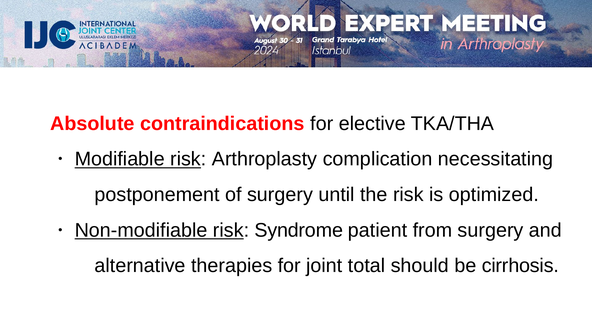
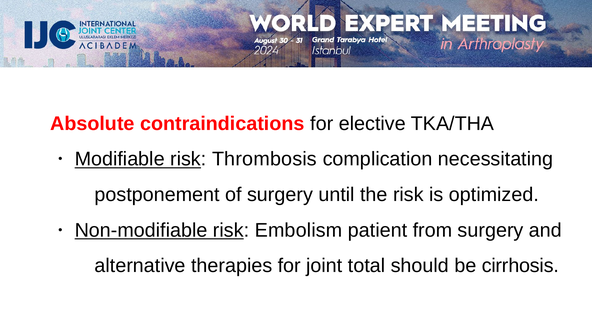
Arthroplasty: Arthroplasty -> Thrombosis
Syndrome: Syndrome -> Embolism
